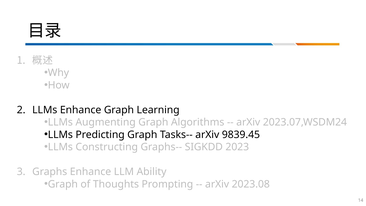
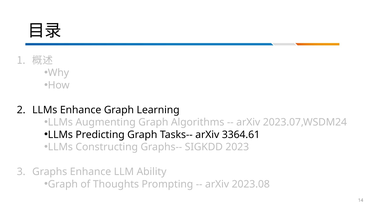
9839.45: 9839.45 -> 3364.61
